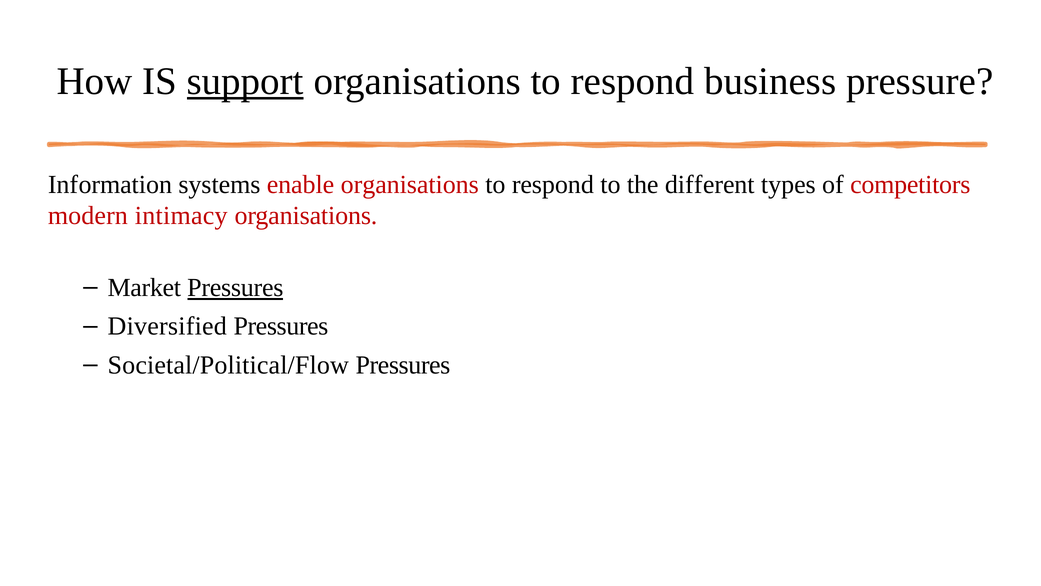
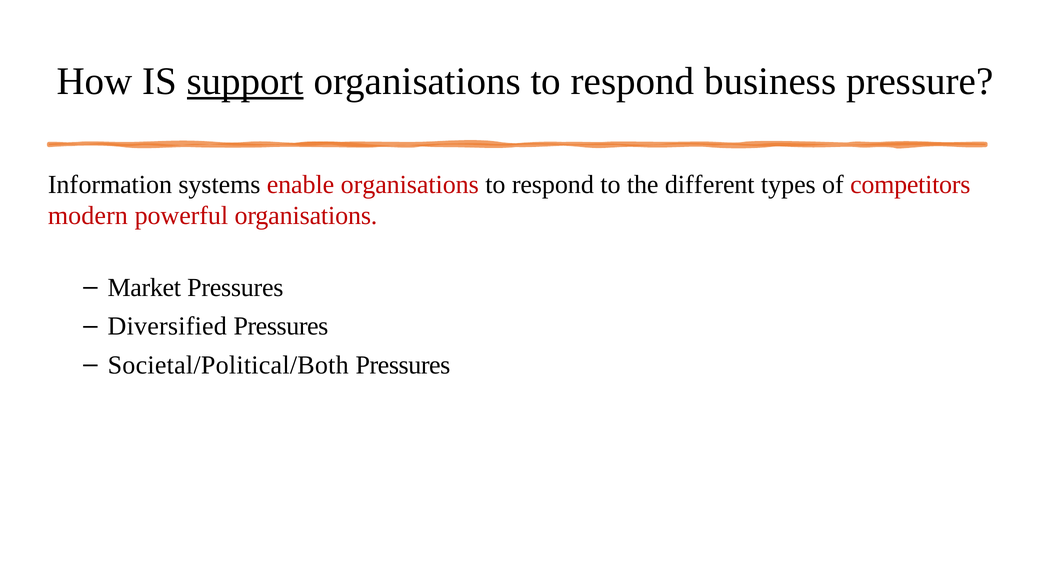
intimacy: intimacy -> powerful
Pressures at (235, 288) underline: present -> none
Societal/Political/Flow: Societal/Political/Flow -> Societal/Political/Both
